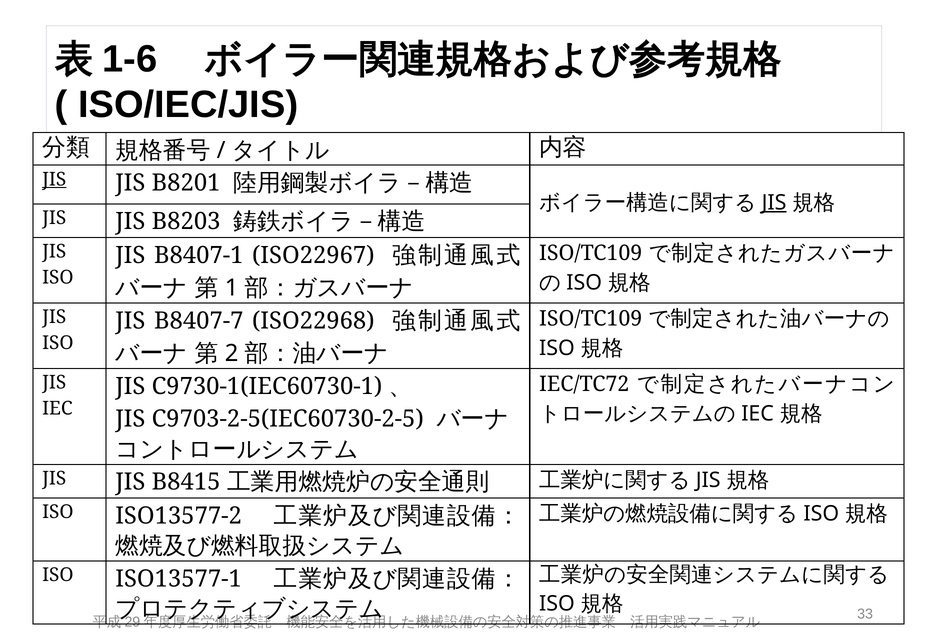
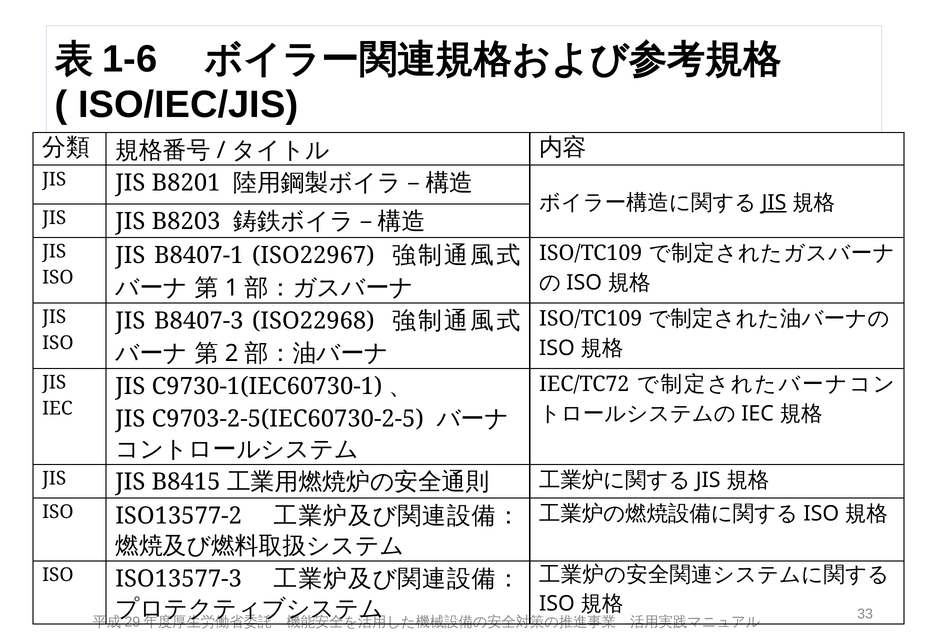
JIS at (54, 179) underline: present -> none
B8407-7: B8407-7 -> B8407-3
ISO13577-1: ISO13577-1 -> ISO13577-3
